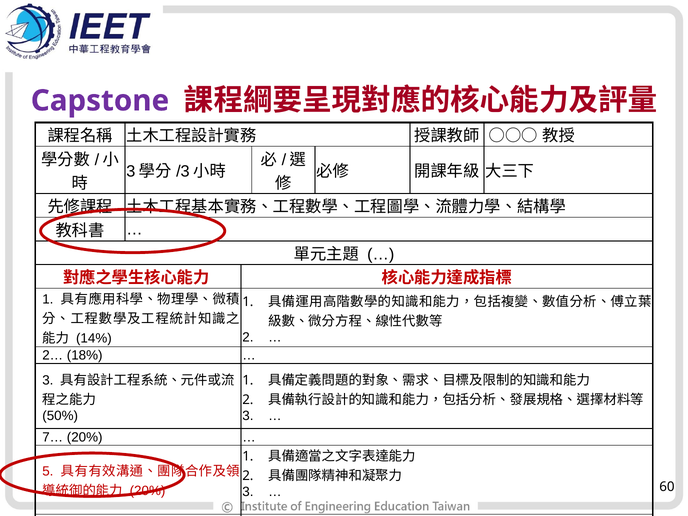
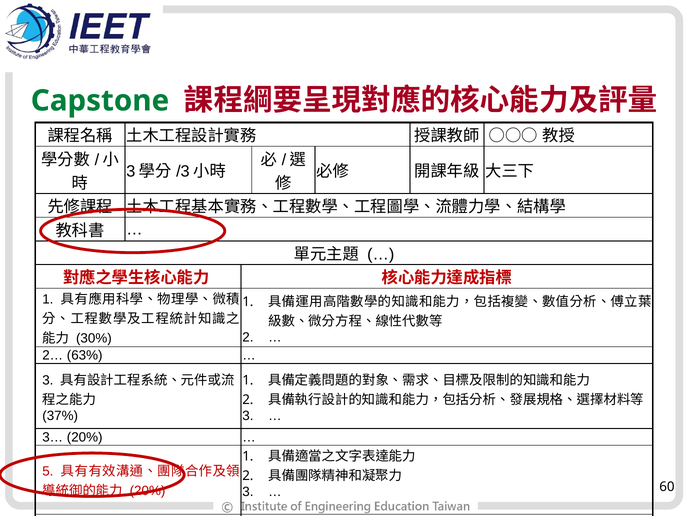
Capstone colour: purple -> green
14%: 14% -> 30%
18%: 18% -> 63%
50%: 50% -> 37%
7… at (53, 437): 7… -> 3…
